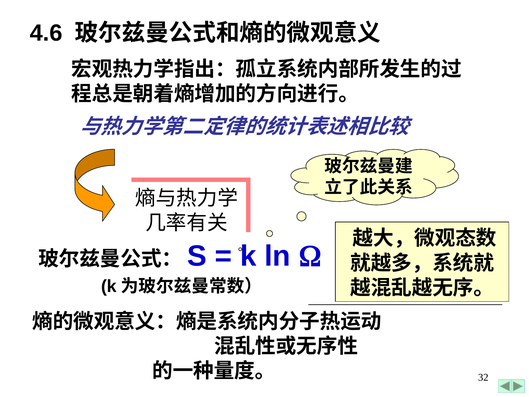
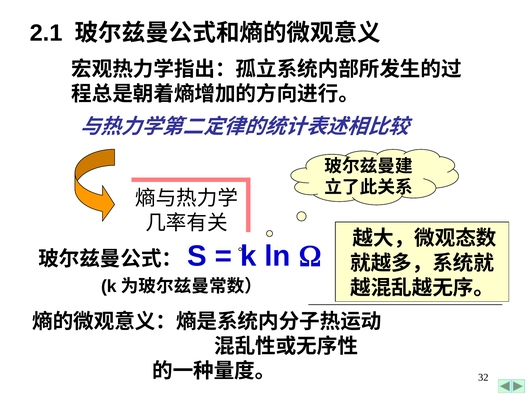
4.6: 4.6 -> 2.1
